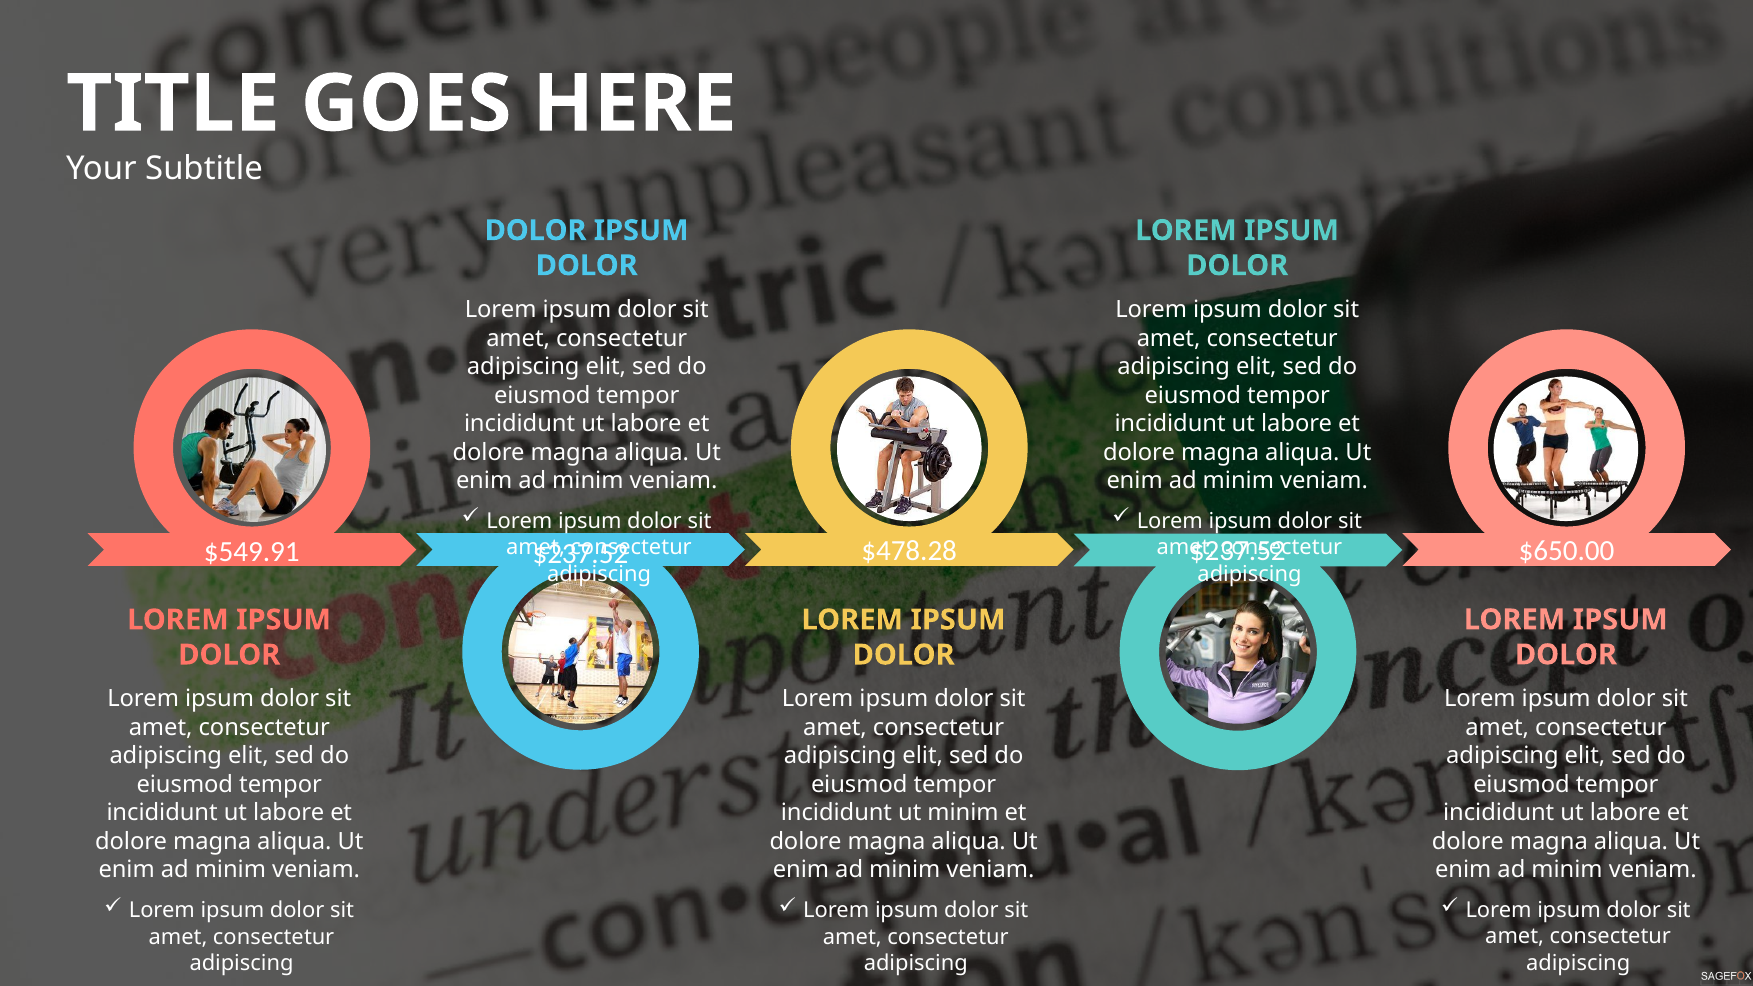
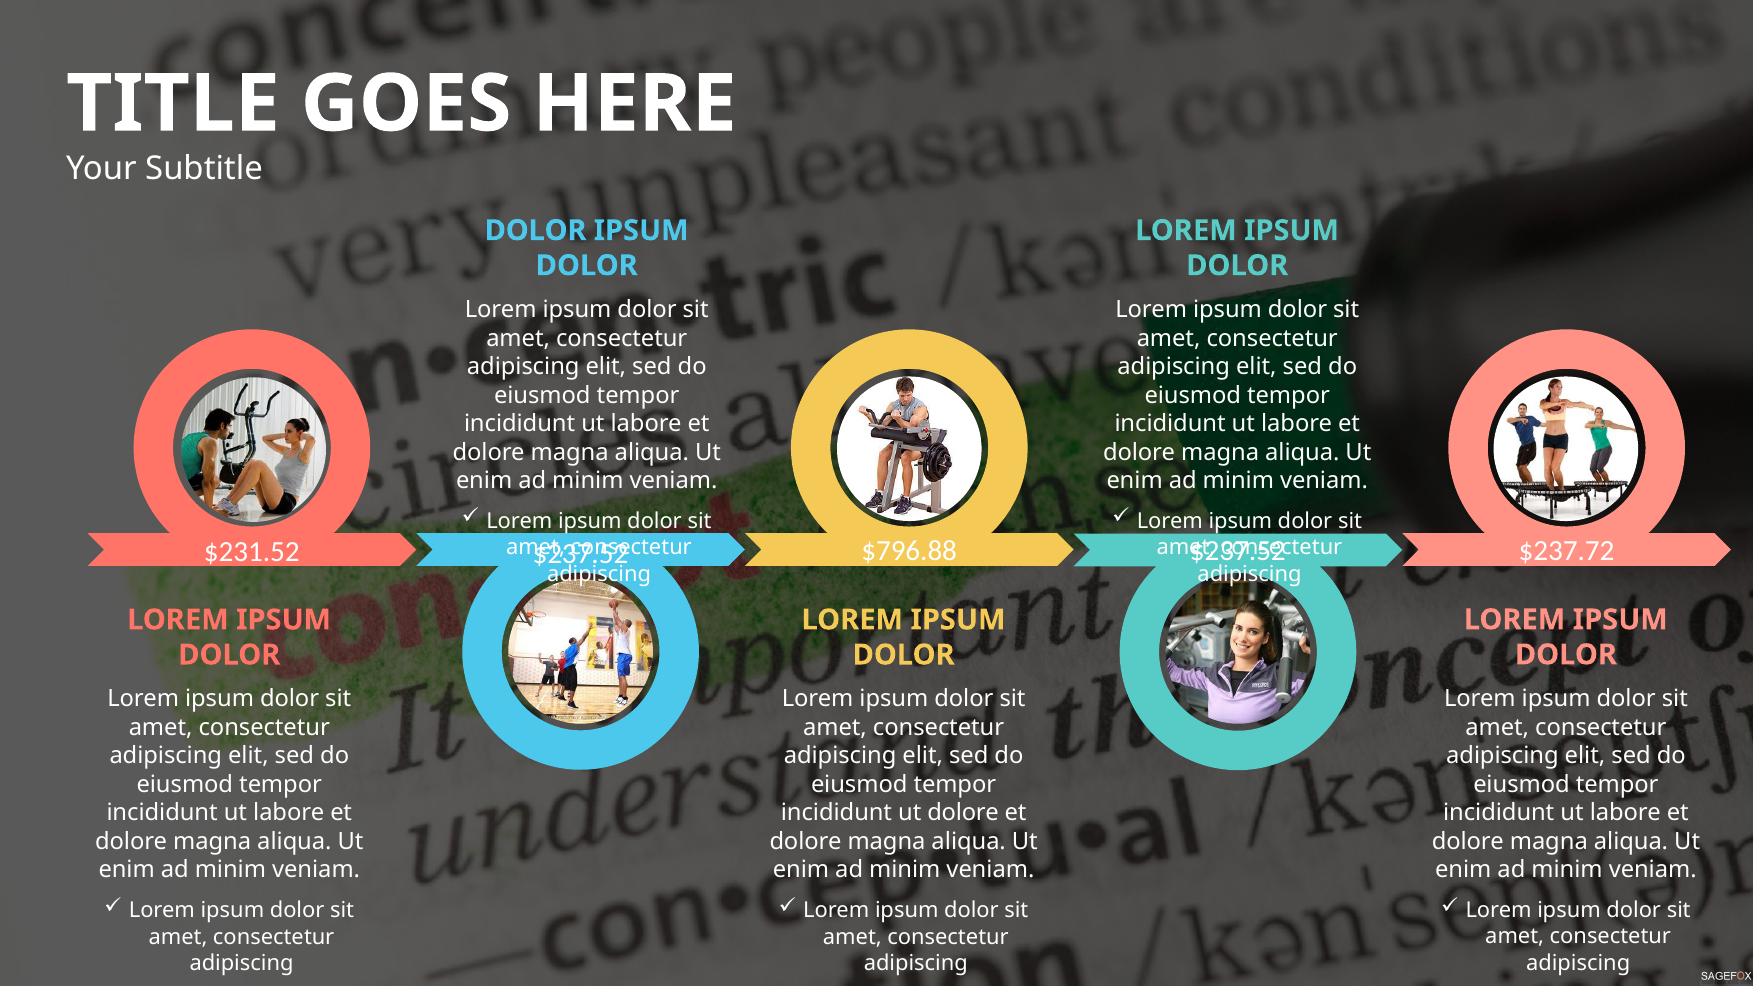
$549.91: $549.91 -> $231.52
$478.28: $478.28 -> $796.88
$650.00: $650.00 -> $237.72
ut minim: minim -> dolore
